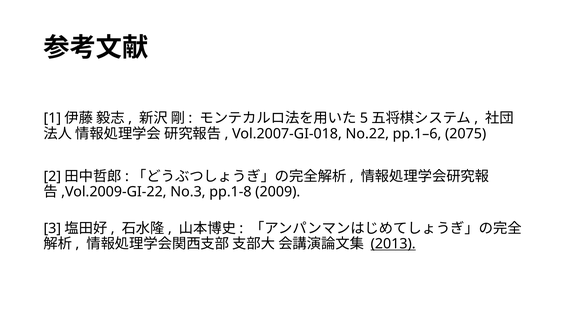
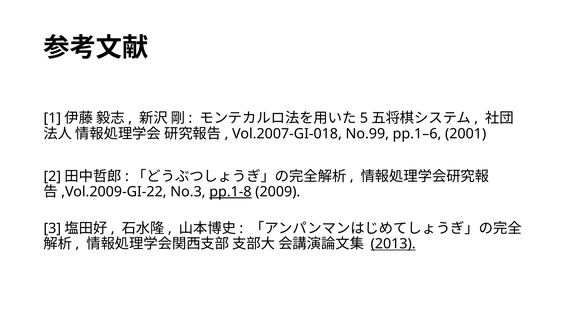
No.22: No.22 -> No.99
2075: 2075 -> 2001
pp.1-8 underline: none -> present
